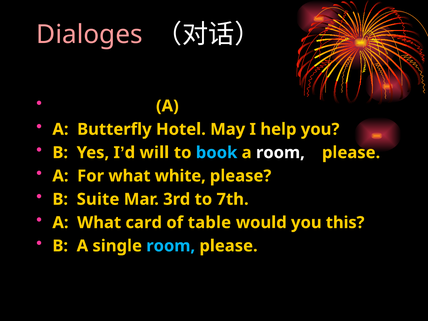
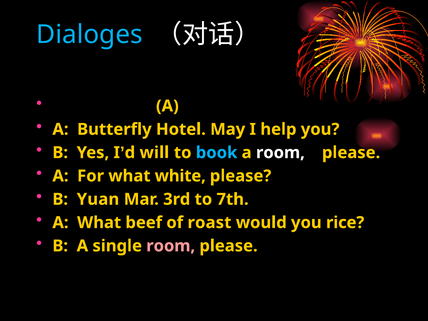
Dialoges colour: pink -> light blue
Suite: Suite -> Yuan
card: card -> beef
table: table -> roast
this: this -> rice
room at (171, 246) colour: light blue -> pink
